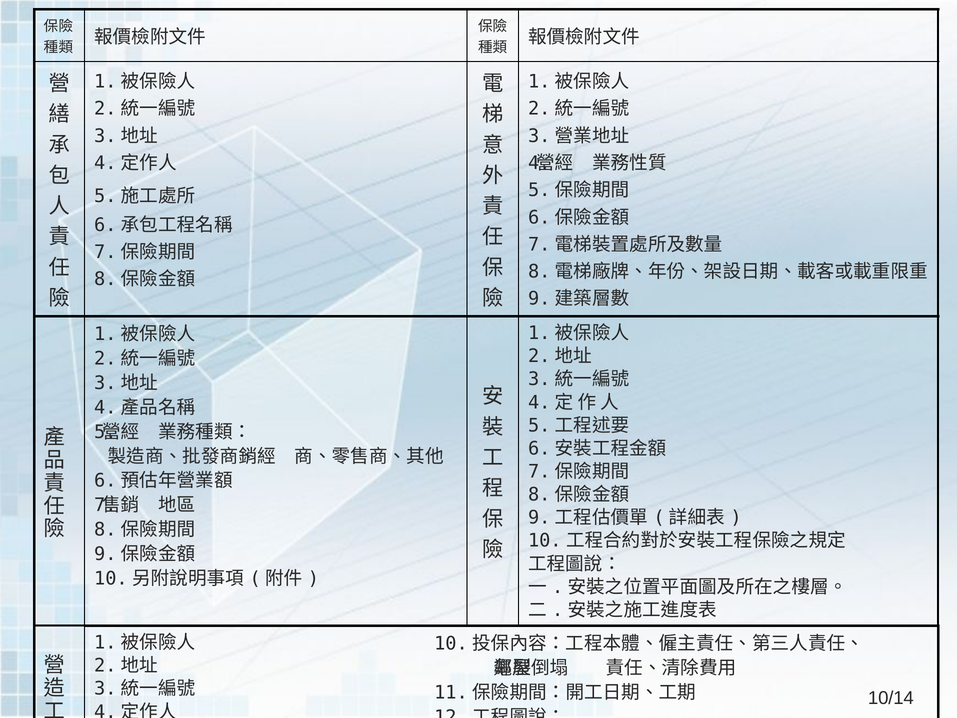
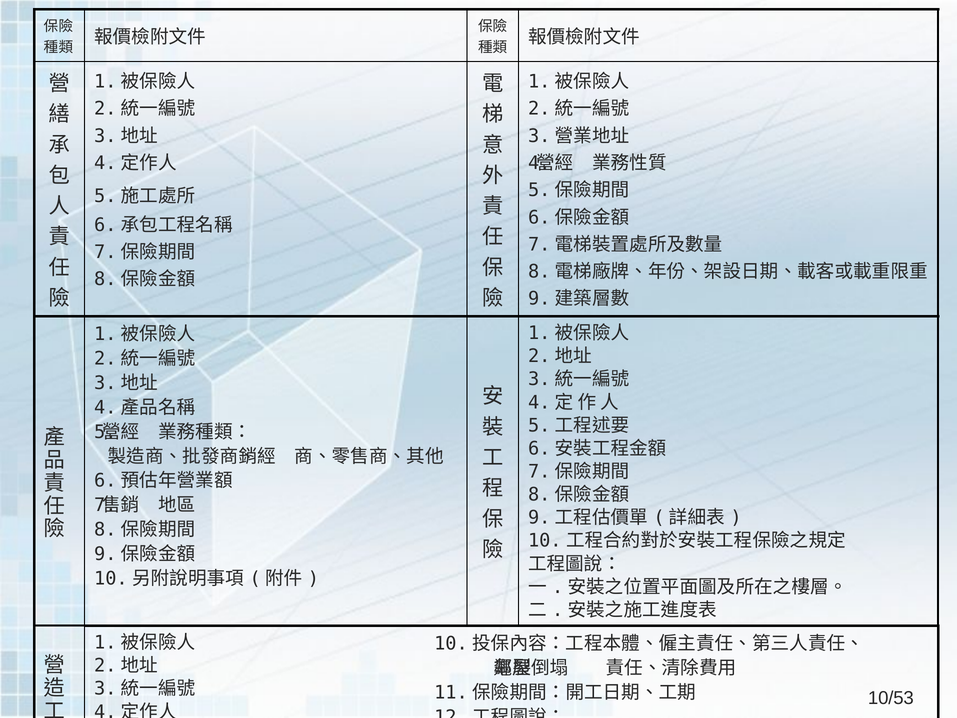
10/14: 10/14 -> 10/53
